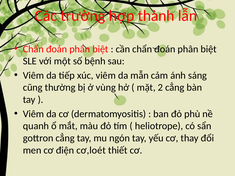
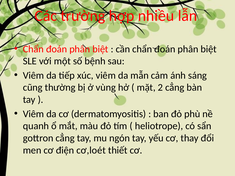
thành: thành -> nhiều
